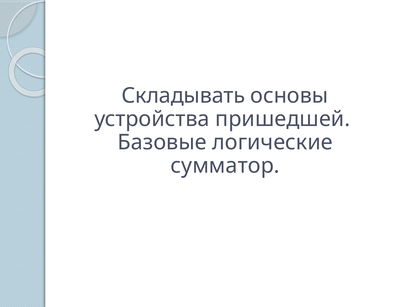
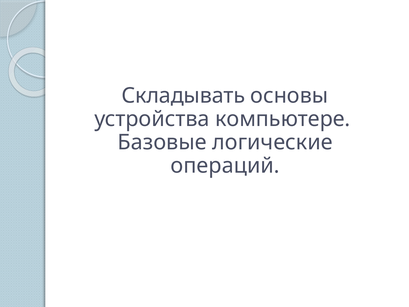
пришедшей: пришедшей -> компьютере
сумматор: сумматор -> операций
